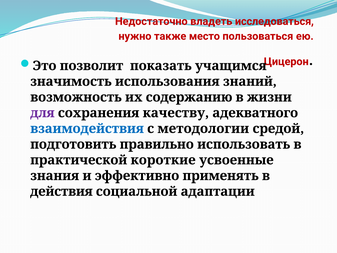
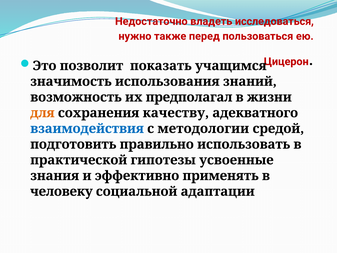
место: место -> перед
содержанию: содержанию -> предполагал
для colour: purple -> orange
короткие: короткие -> гипотезы
действия: действия -> человеку
